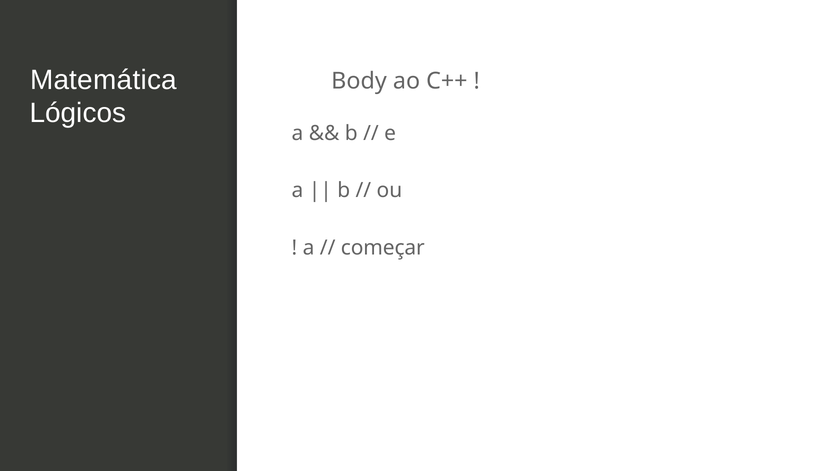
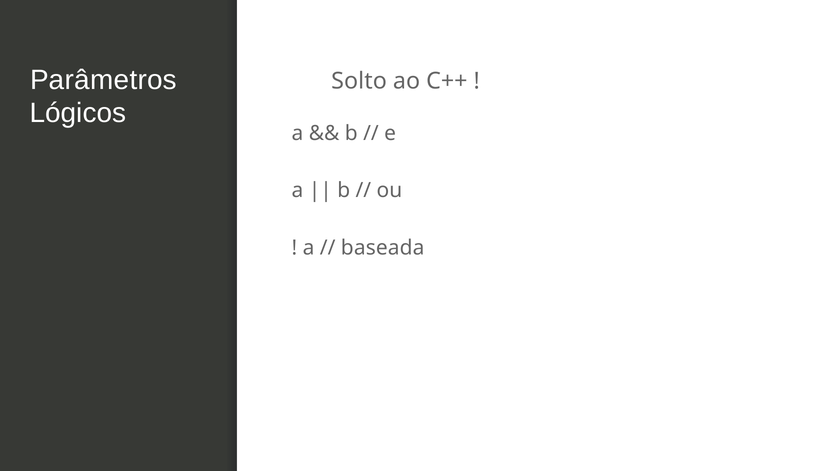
Matemática: Matemática -> Parâmetros
Body: Body -> Solto
começar: começar -> baseada
